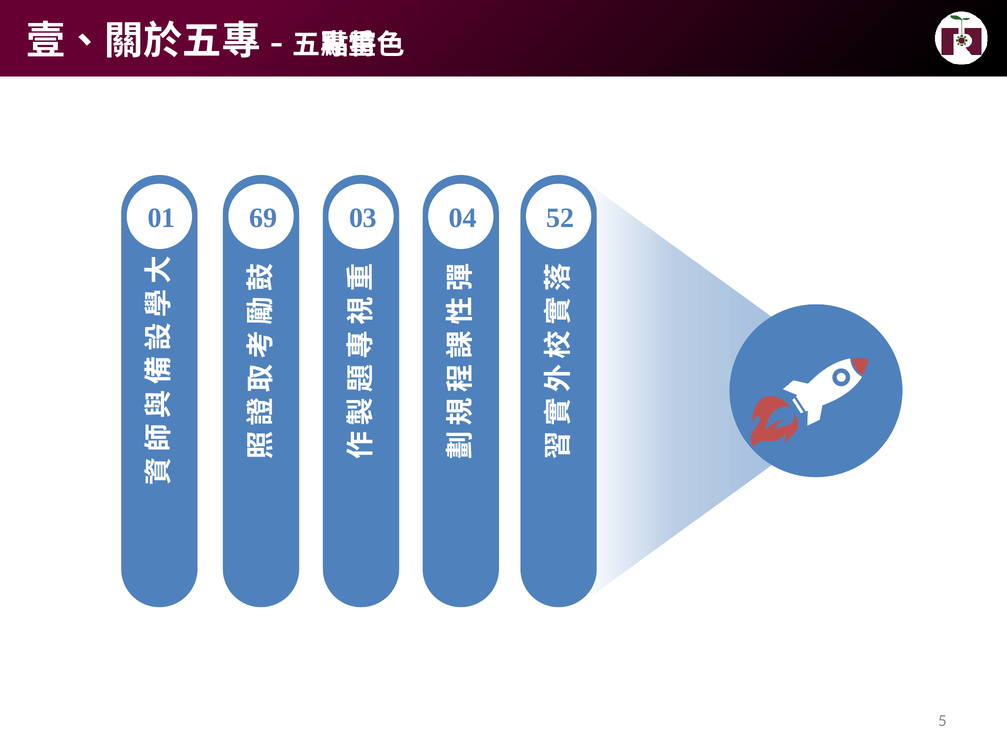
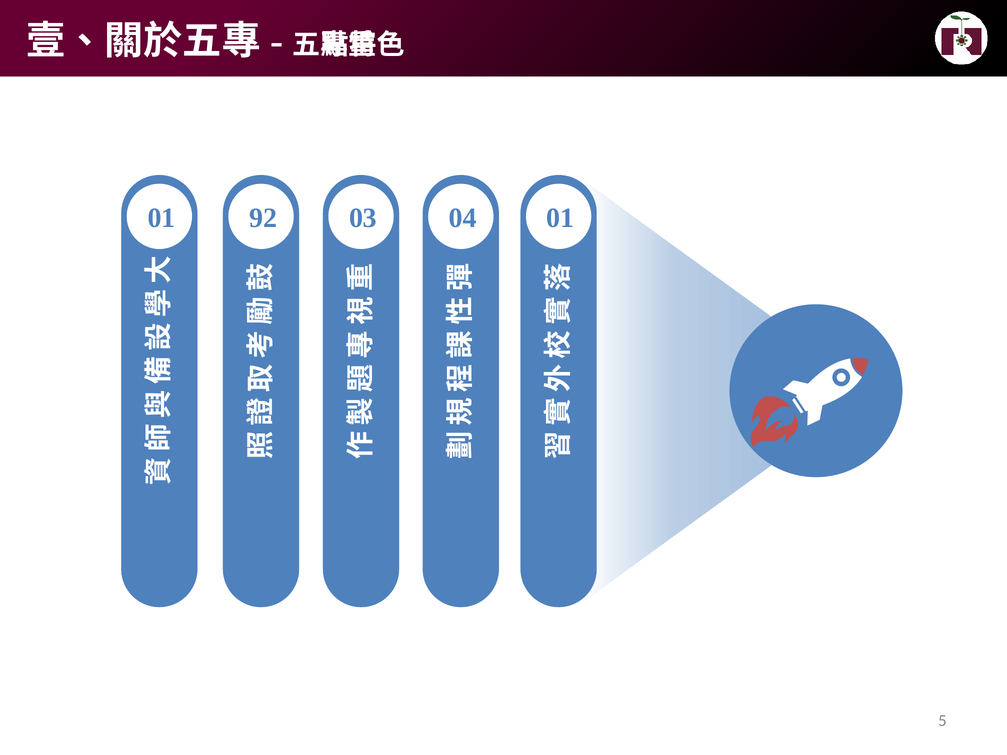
69: 69 -> 92
04 52: 52 -> 01
